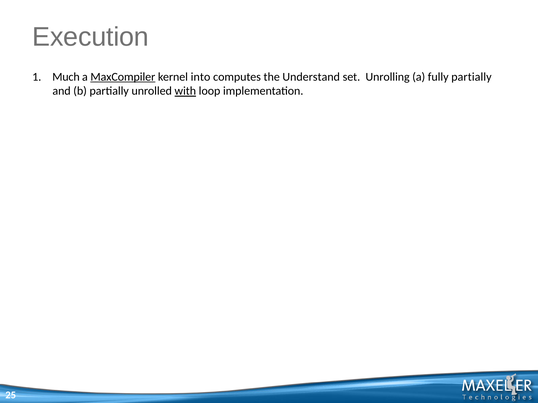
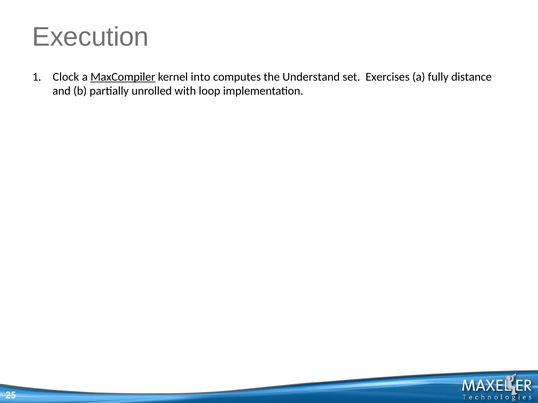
Much: Much -> Clock
Unrolling: Unrolling -> Exercises
fully partially: partially -> distance
with underline: present -> none
